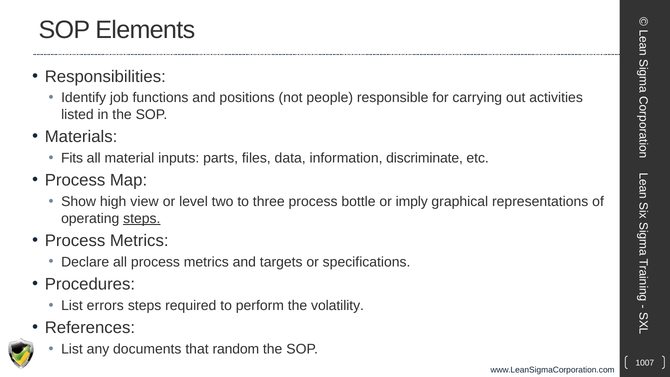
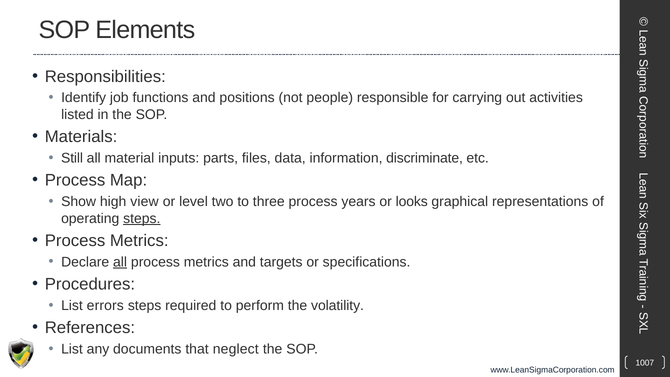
Fits: Fits -> Still
bottle: bottle -> years
imply: imply -> looks
all at (120, 262) underline: none -> present
random: random -> neglect
